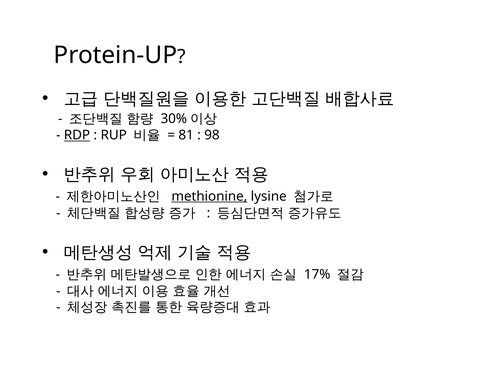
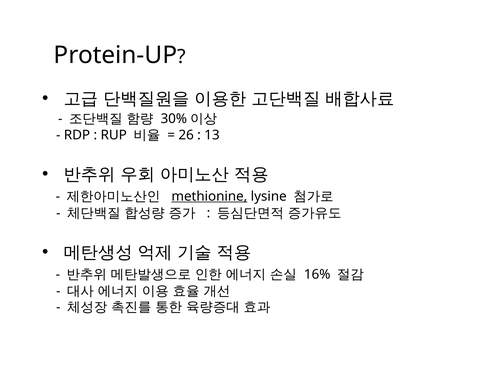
RDP underline: present -> none
81: 81 -> 26
98: 98 -> 13
17%: 17% -> 16%
